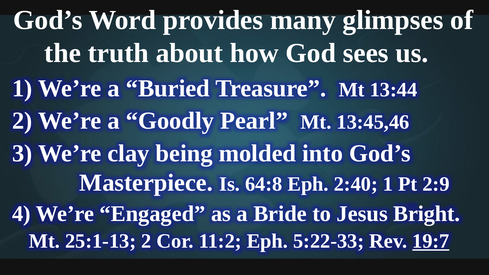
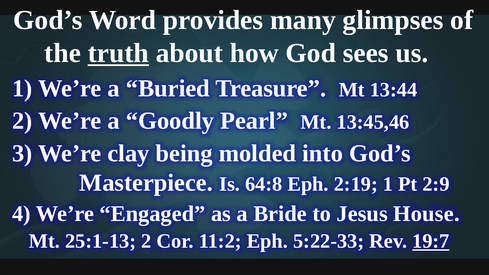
truth underline: none -> present
2:40: 2:40 -> 2:19
Bright: Bright -> House
